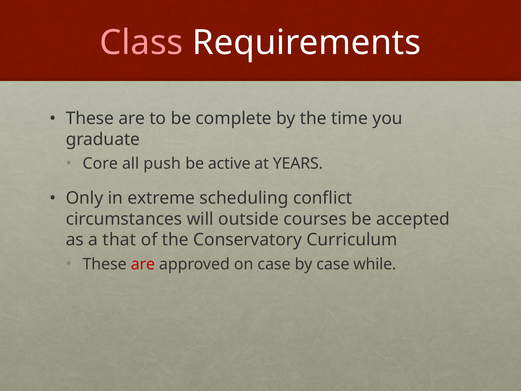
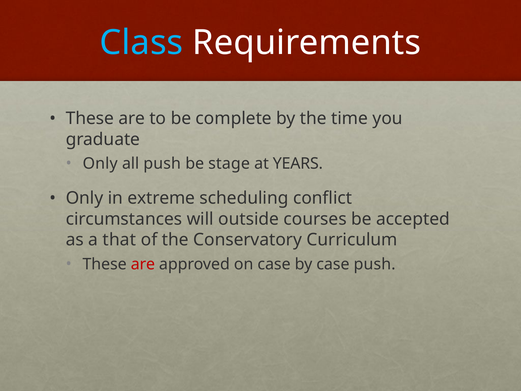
Class colour: pink -> light blue
Core at (100, 163): Core -> Only
active: active -> stage
case while: while -> push
